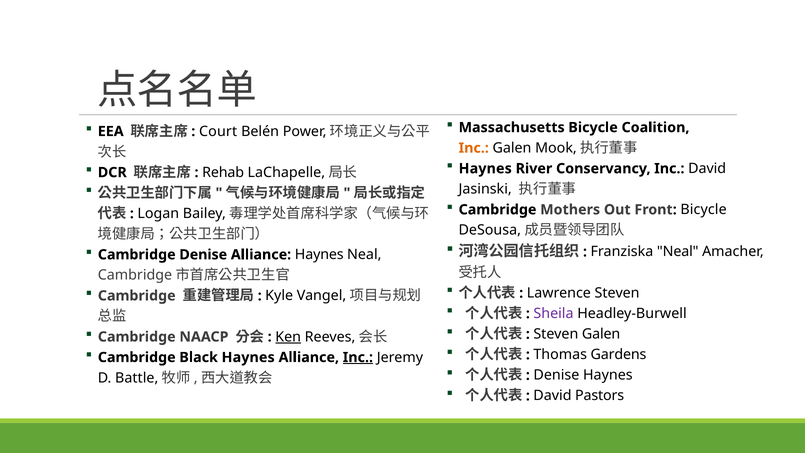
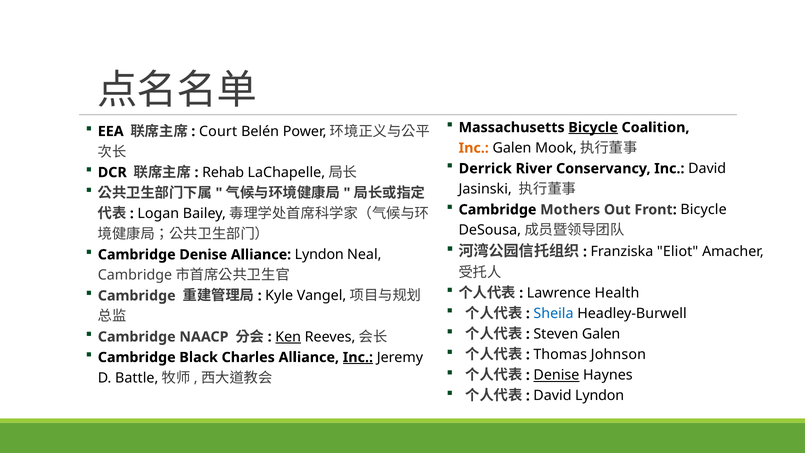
Bicycle at (593, 127) underline: none -> present
Haynes at (485, 169): Haynes -> Derrick
Franziska Neal: Neal -> Eliot
Alliance Haynes: Haynes -> Lyndon
Lawrence Steven: Steven -> Health
Sheila colour: purple -> blue
Gardens: Gardens -> Johnson
Black Haynes: Haynes -> Charles
Denise at (556, 375) underline: none -> present
David Pastors: Pastors -> Lyndon
